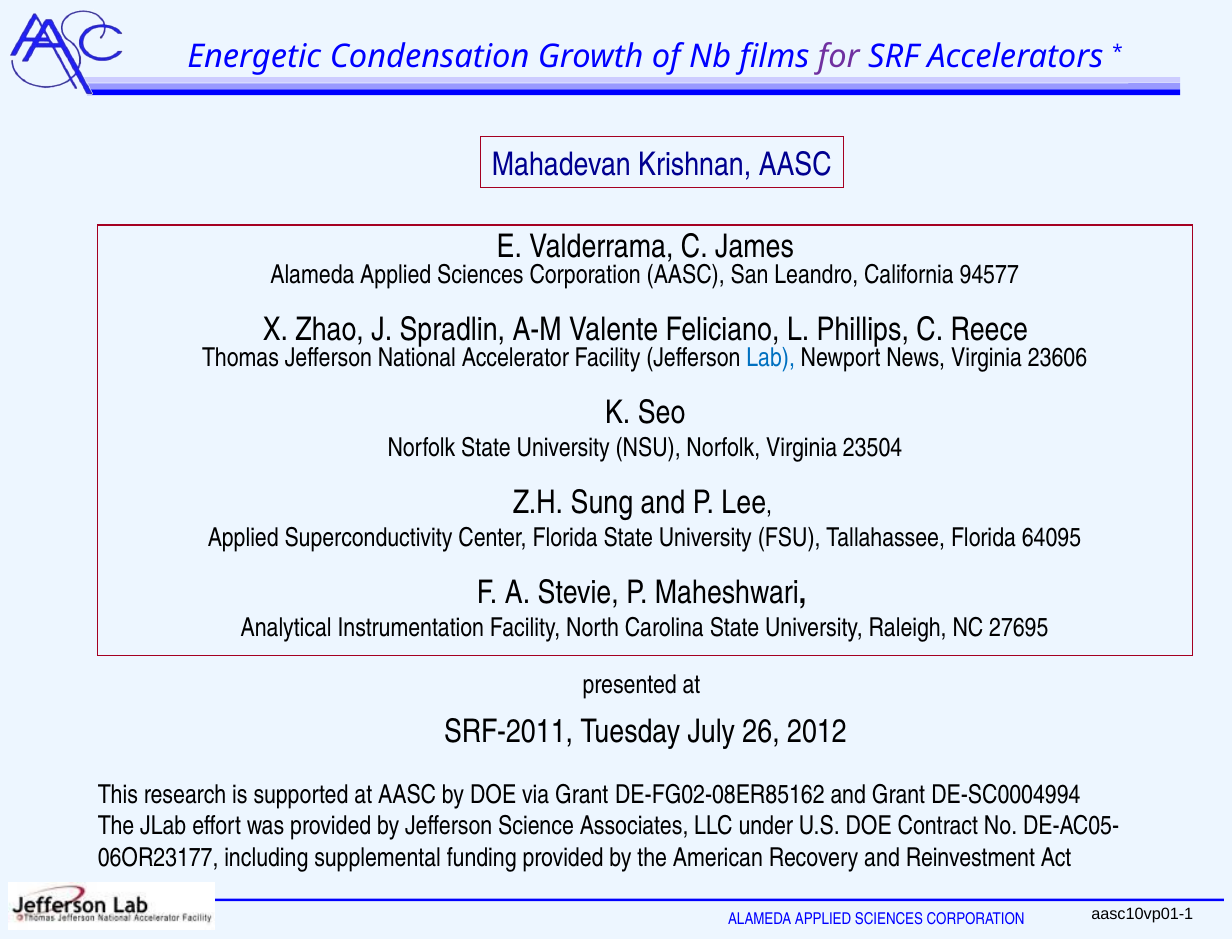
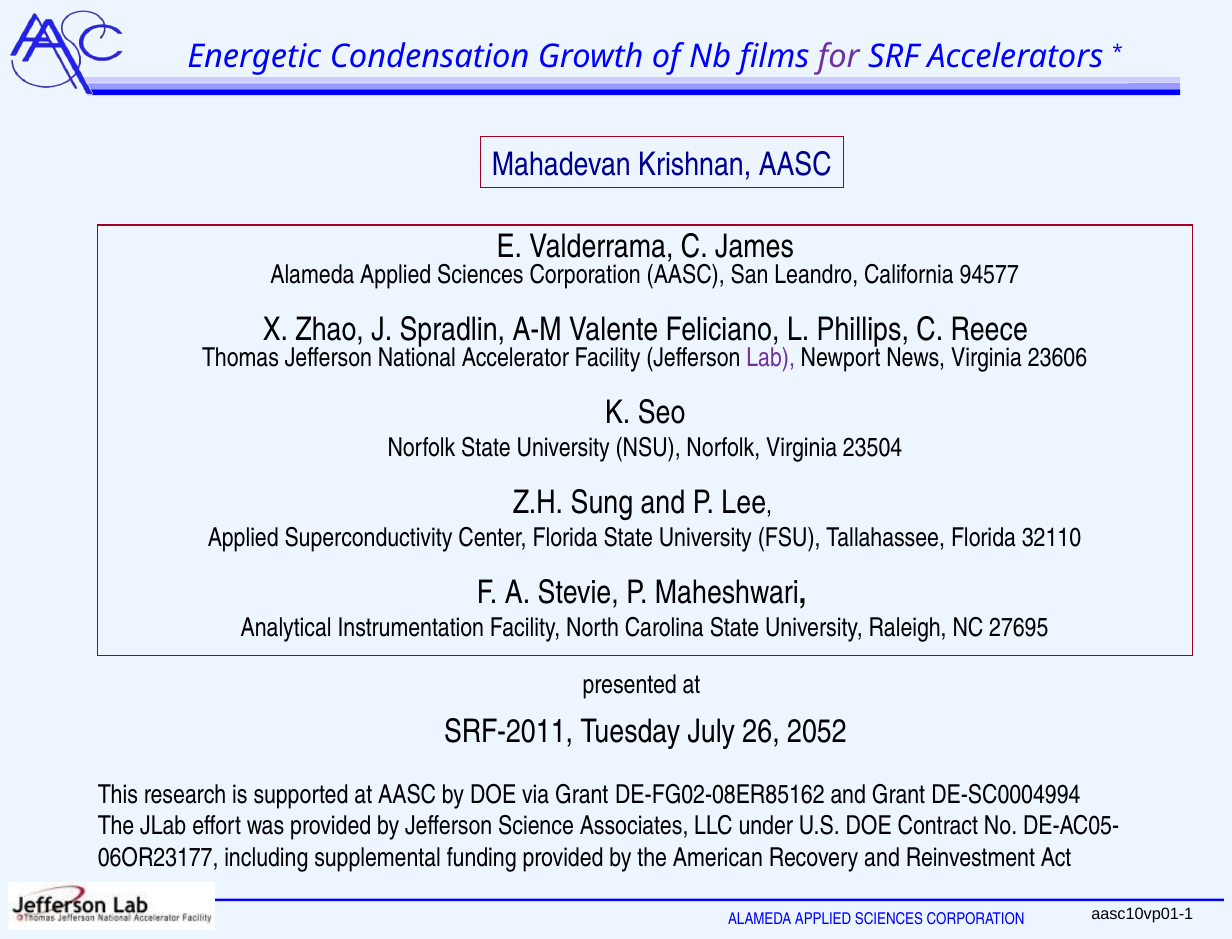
Lab colour: blue -> purple
64095: 64095 -> 32110
2012: 2012 -> 2052
